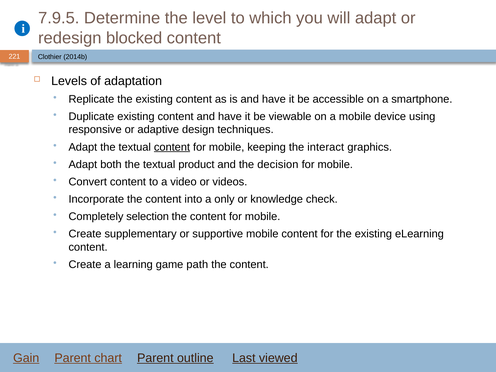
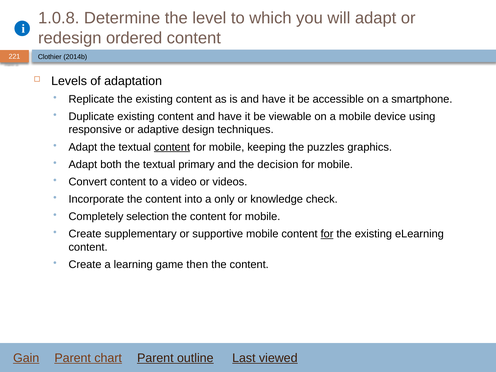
7.9.5: 7.9.5 -> 1.0.8
blocked: blocked -> ordered
interact: interact -> puzzles
product: product -> primary
for at (327, 234) underline: none -> present
path: path -> then
